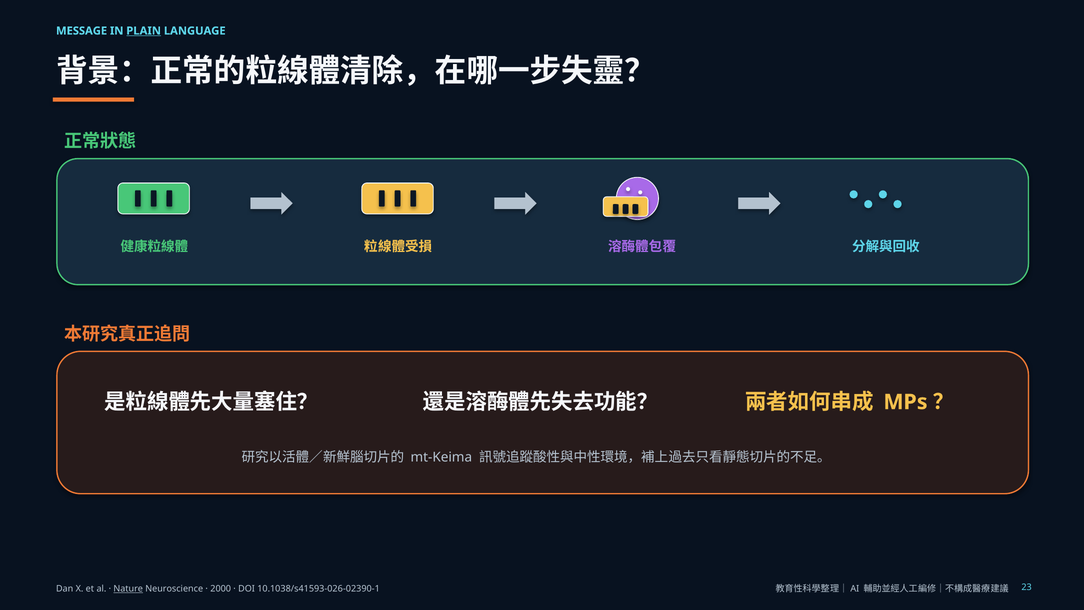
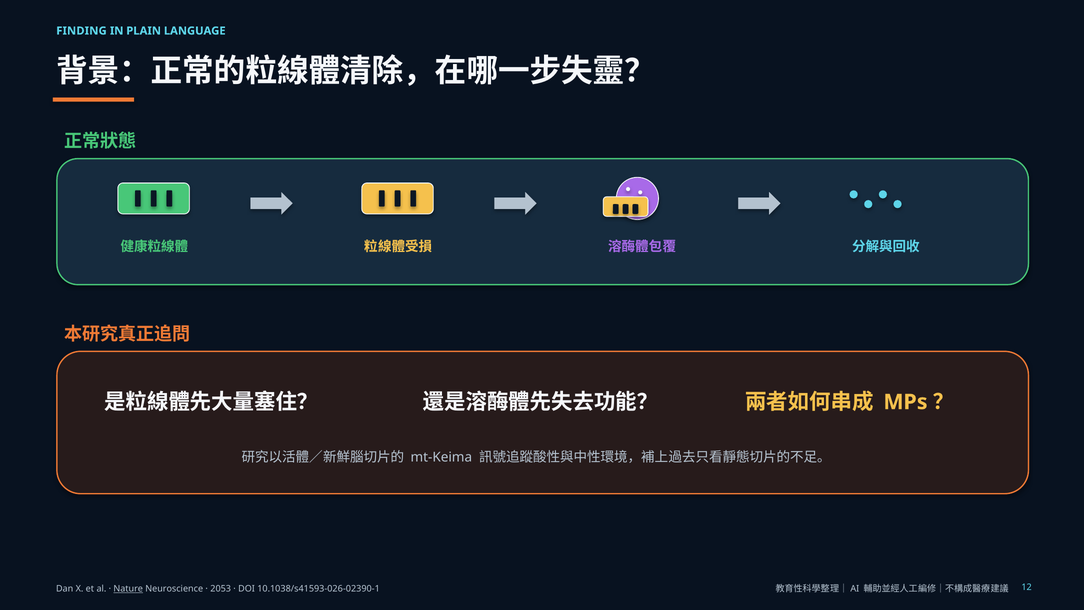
MESSAGE: MESSAGE -> FINDING
PLAIN underline: present -> none
2000: 2000 -> 2053
23: 23 -> 12
